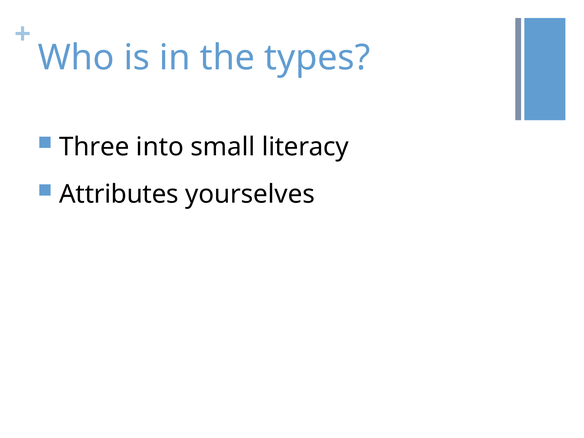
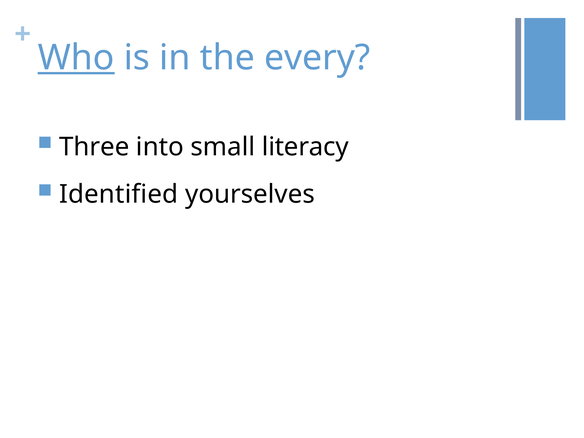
Who underline: none -> present
types: types -> every
Attributes: Attributes -> Identified
